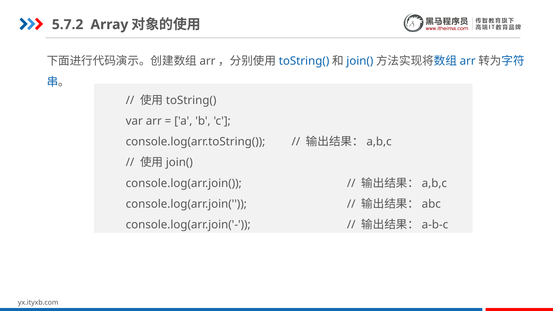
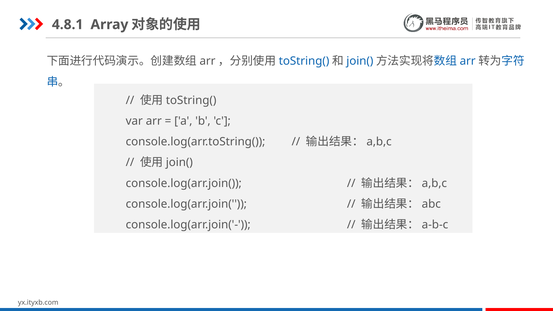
5.7.2: 5.7.2 -> 4.8.1
